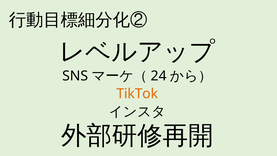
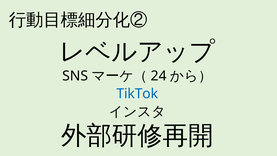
TikTok colour: orange -> blue
